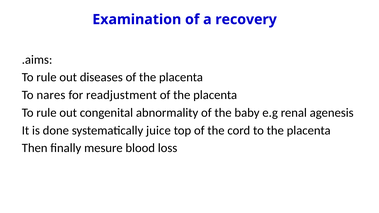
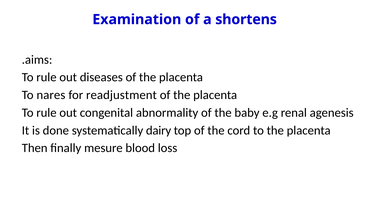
recovery: recovery -> shortens
juice: juice -> dairy
